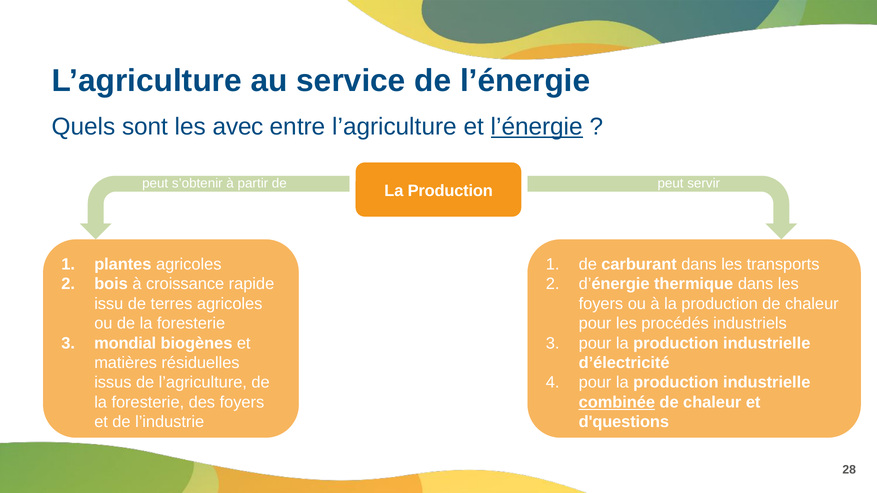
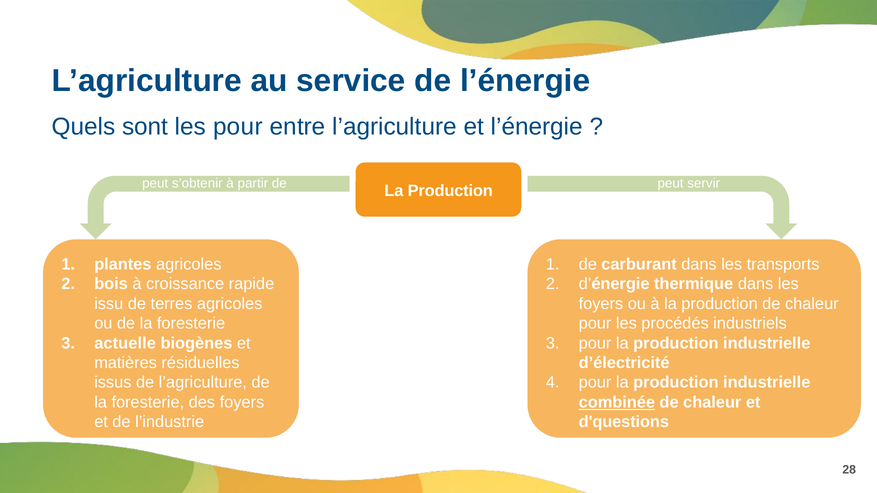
les avec: avec -> pour
l’énergie at (537, 127) underline: present -> none
mondial: mondial -> actuelle
